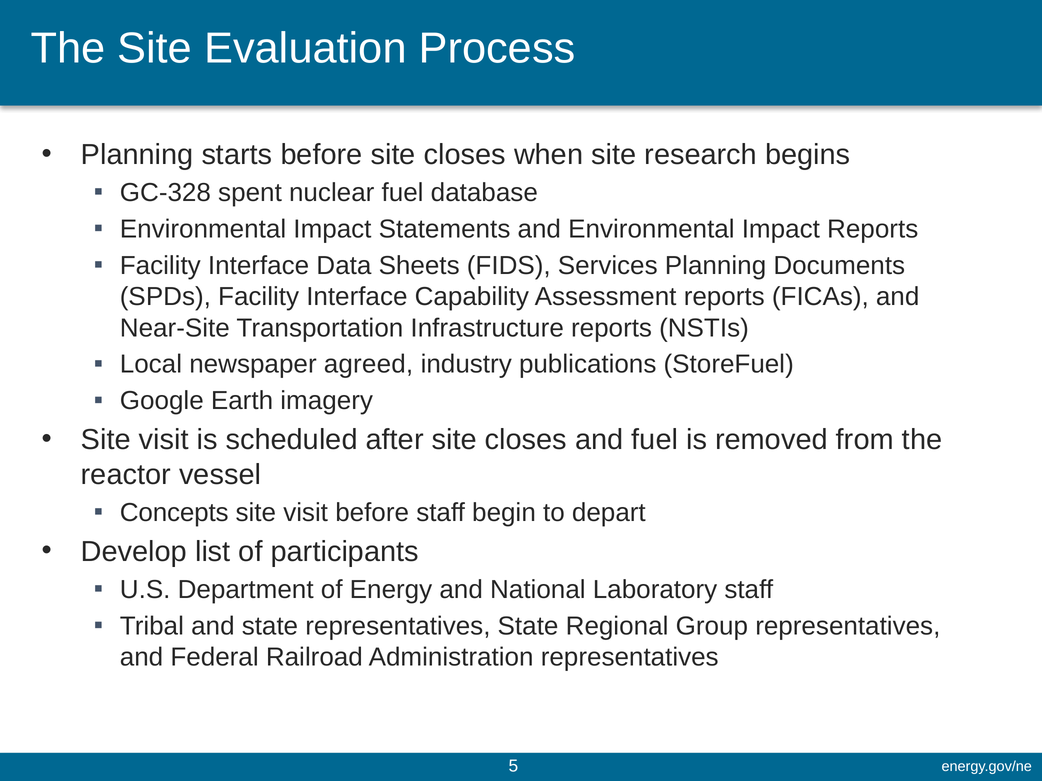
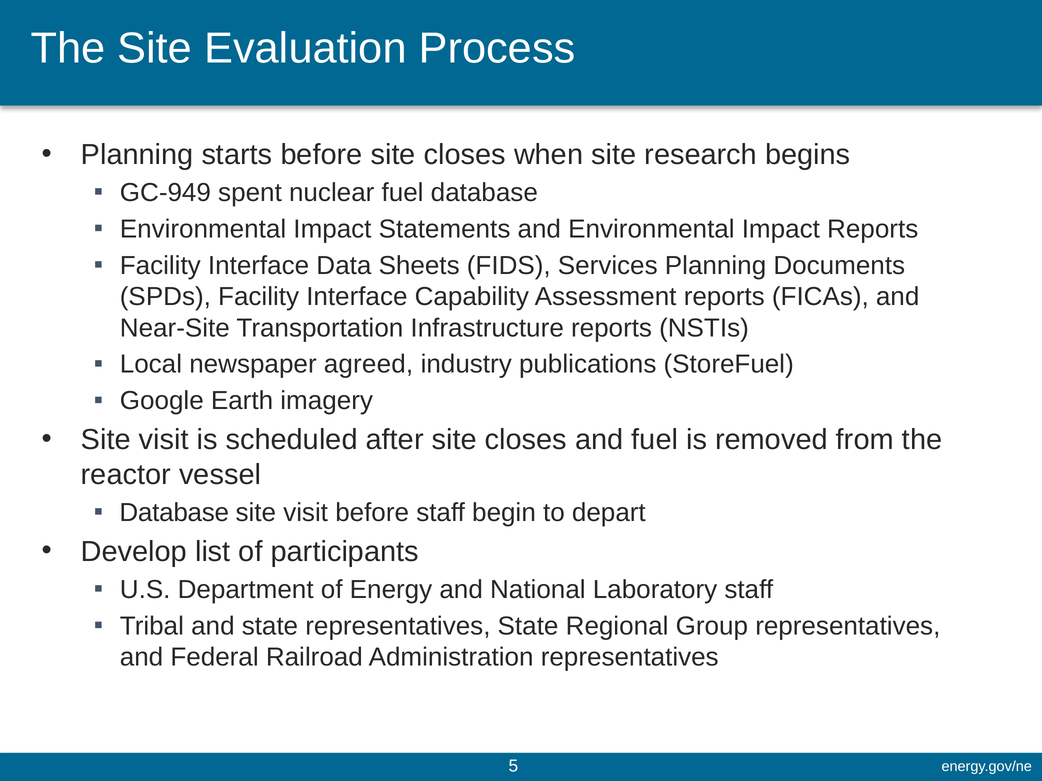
GC-328: GC-328 -> GC-949
Concepts at (174, 513): Concepts -> Database
